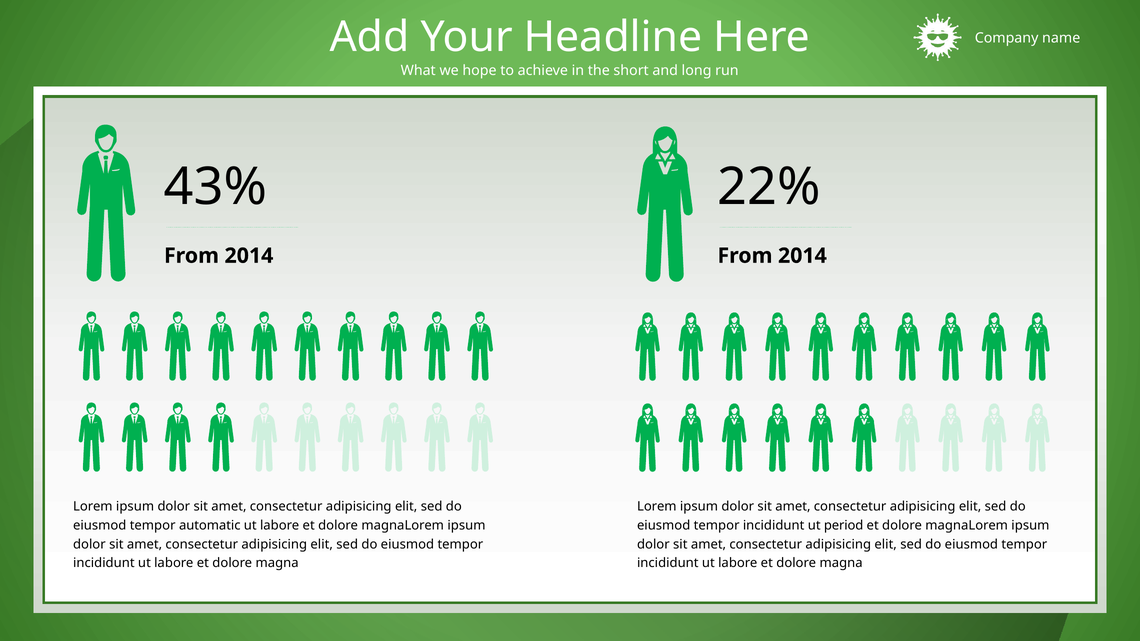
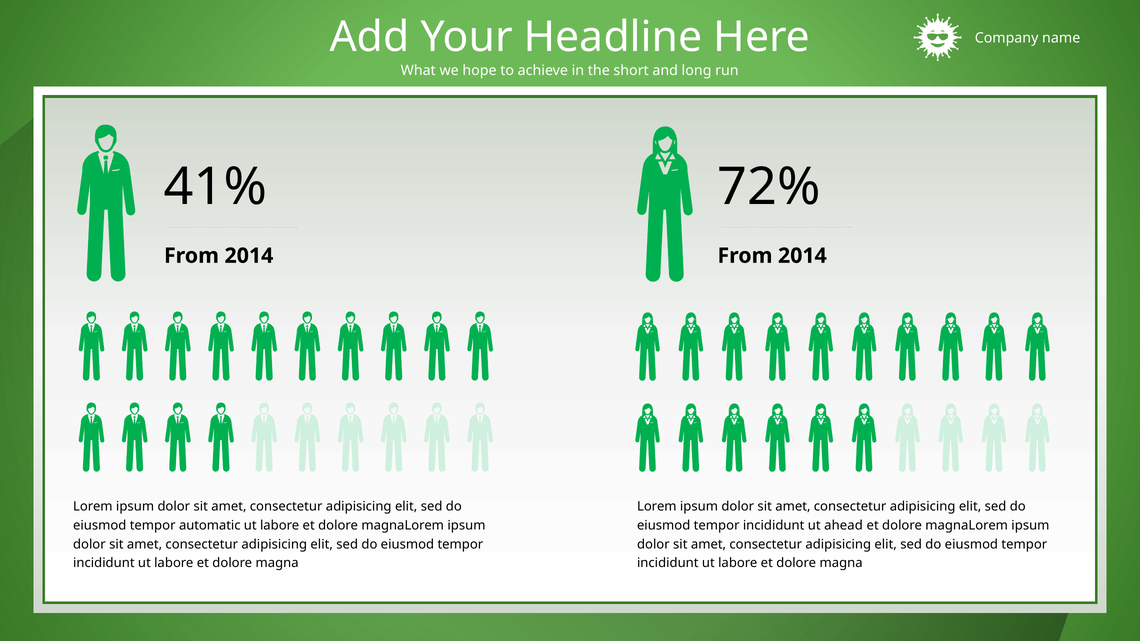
43%: 43% -> 41%
22%: 22% -> 72%
period: period -> ahead
